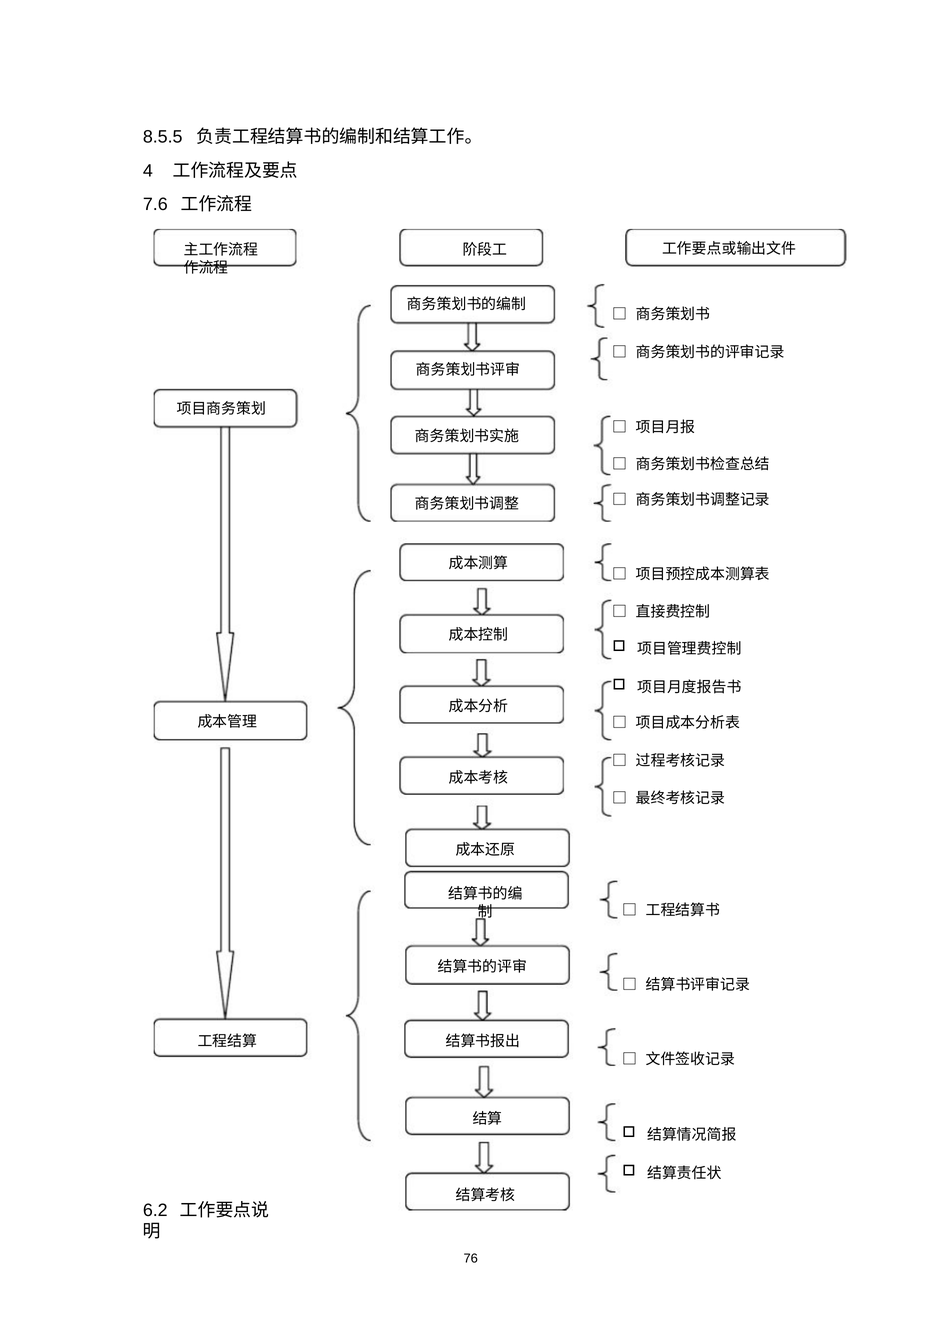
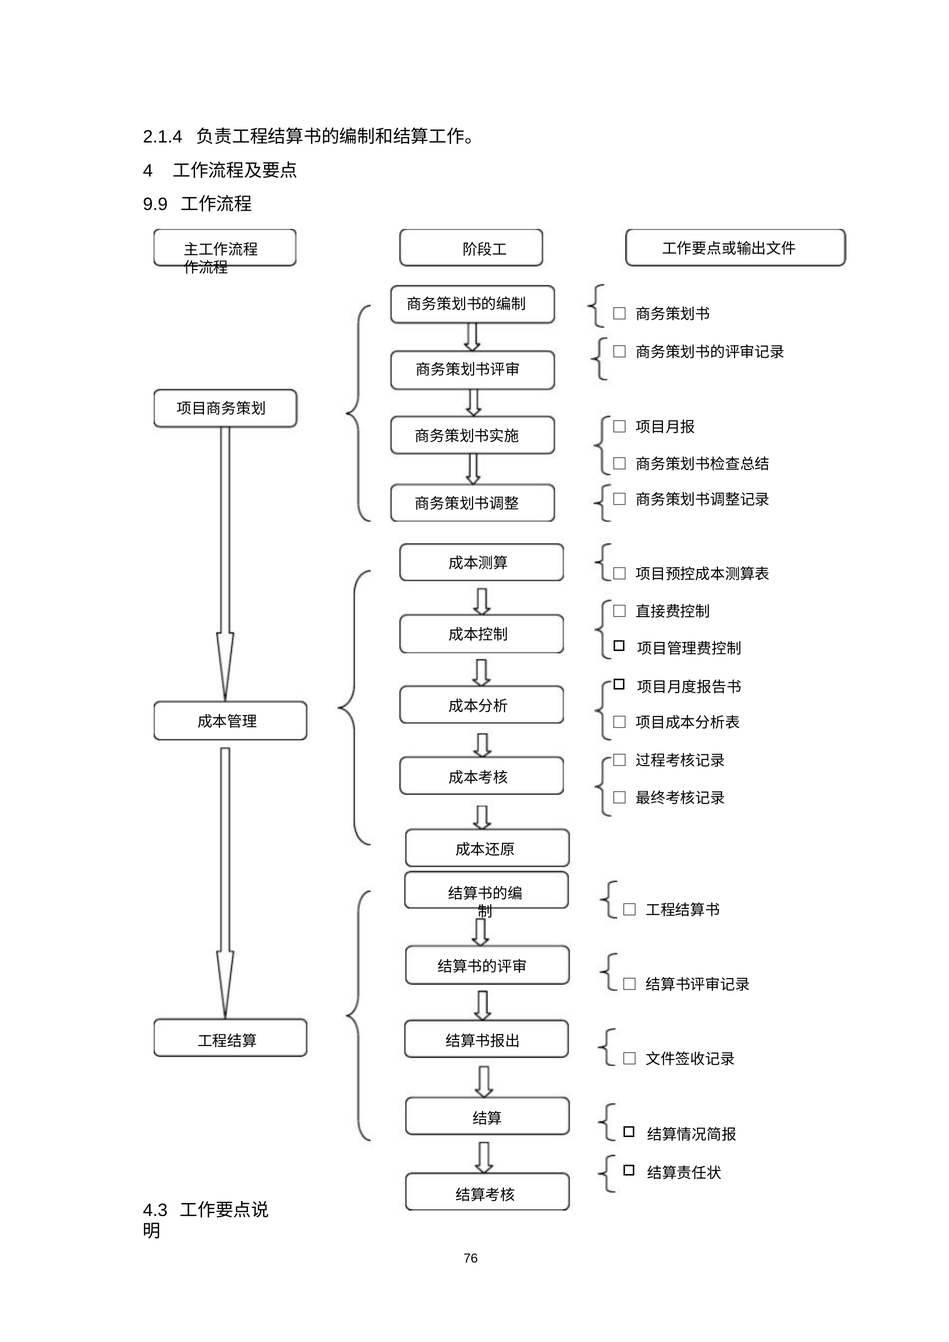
8.5.5: 8.5.5 -> 2.1.4
7.6: 7.6 -> 9.9
6.2: 6.2 -> 4.3
